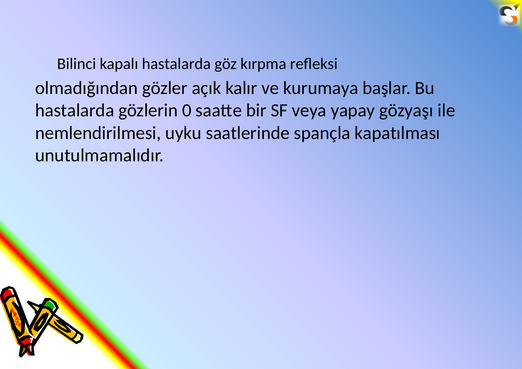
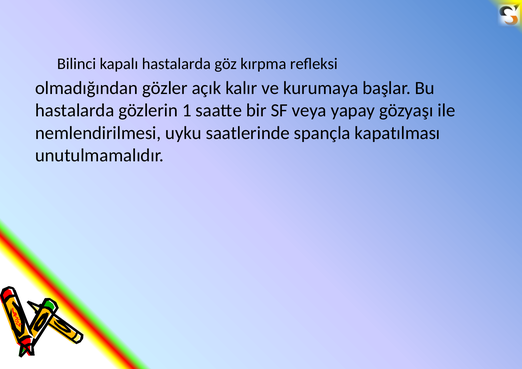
0: 0 -> 1
